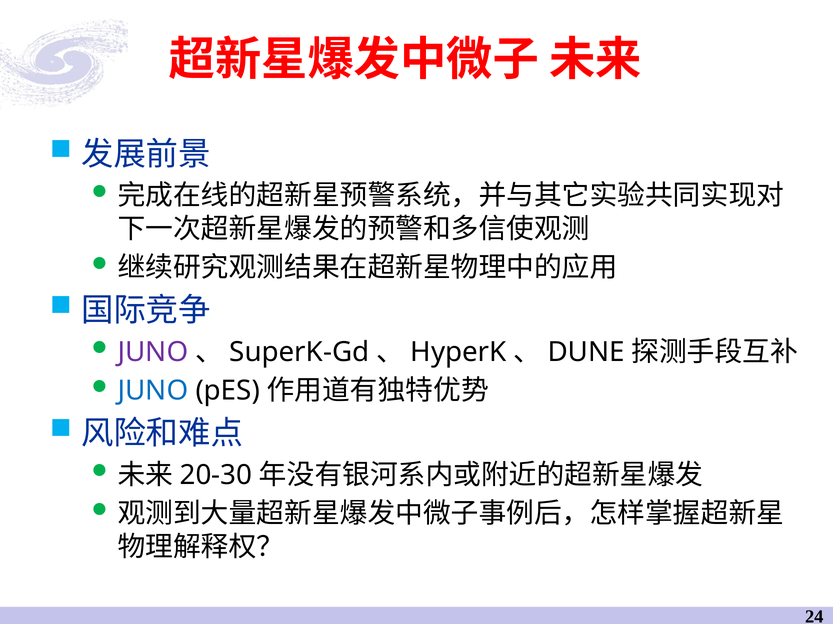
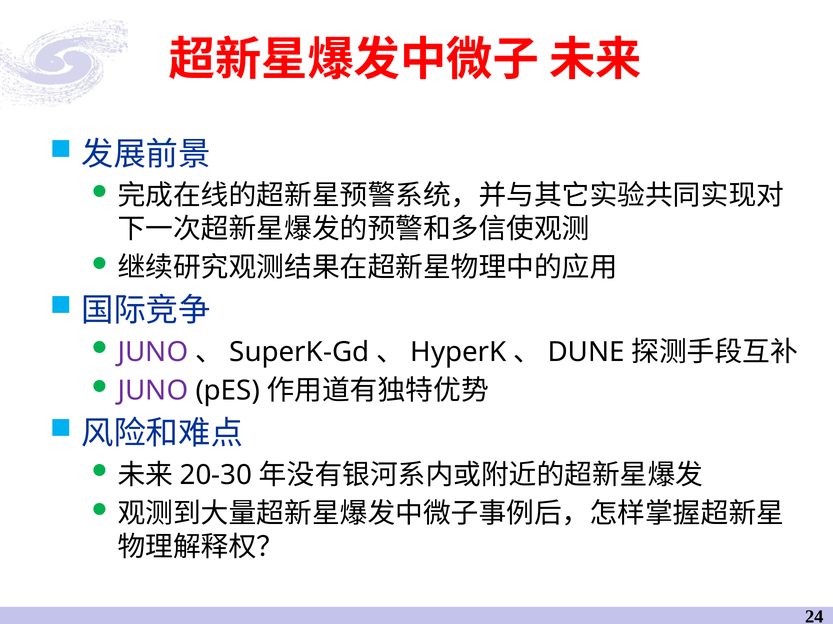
JUNO at (153, 391) colour: blue -> purple
